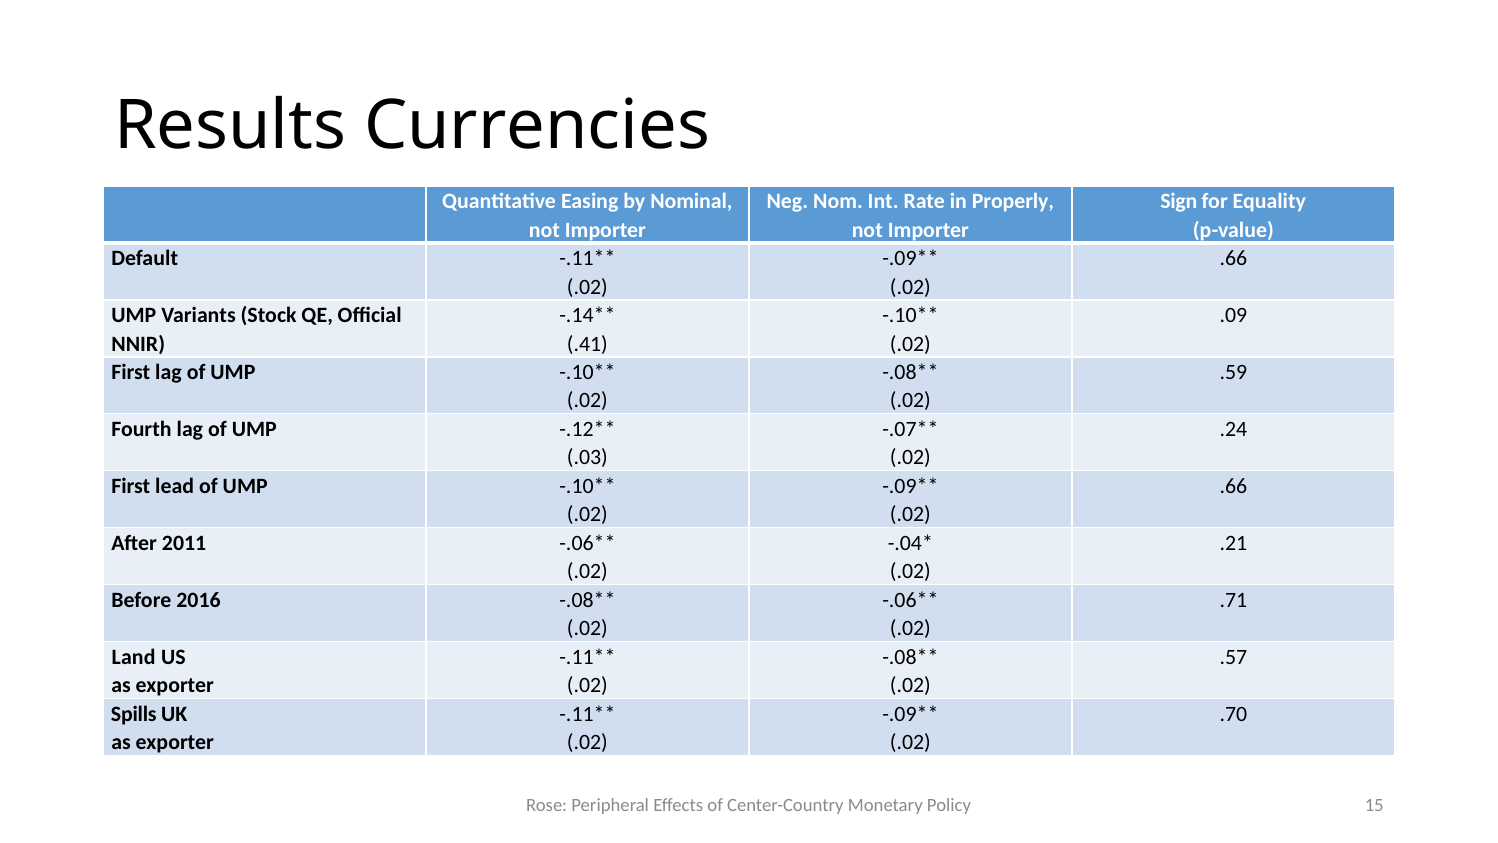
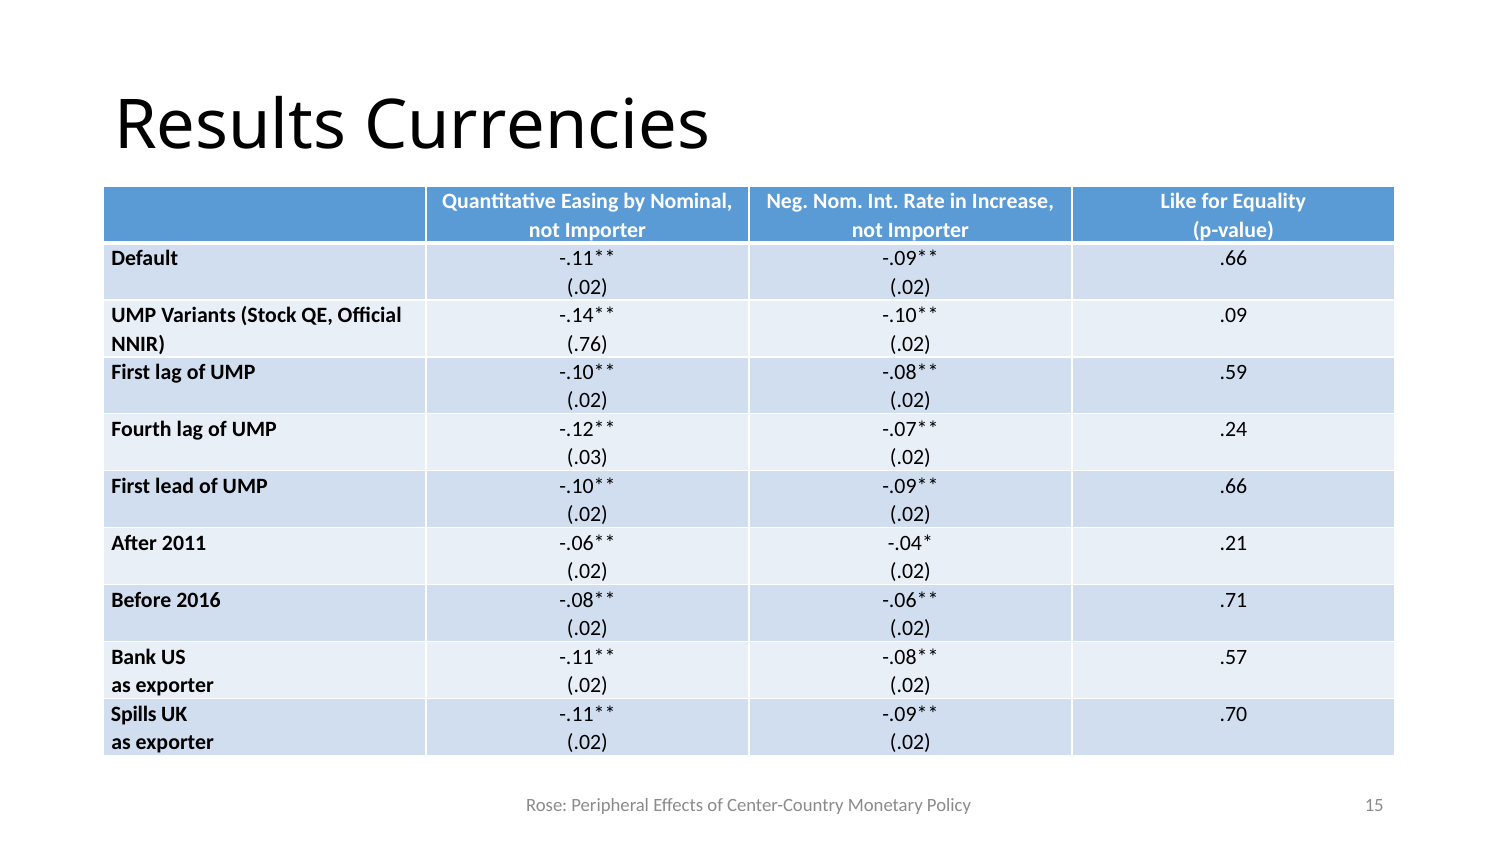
Properly: Properly -> Increase
Sign: Sign -> Like
.41: .41 -> .76
Land: Land -> Bank
